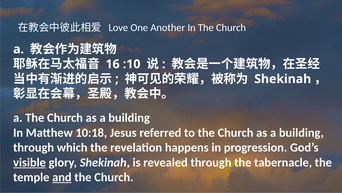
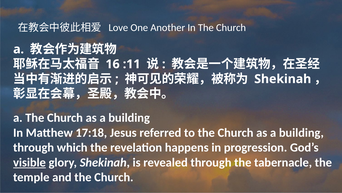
:10: :10 -> :11
10:18: 10:18 -> 17:18
and underline: present -> none
